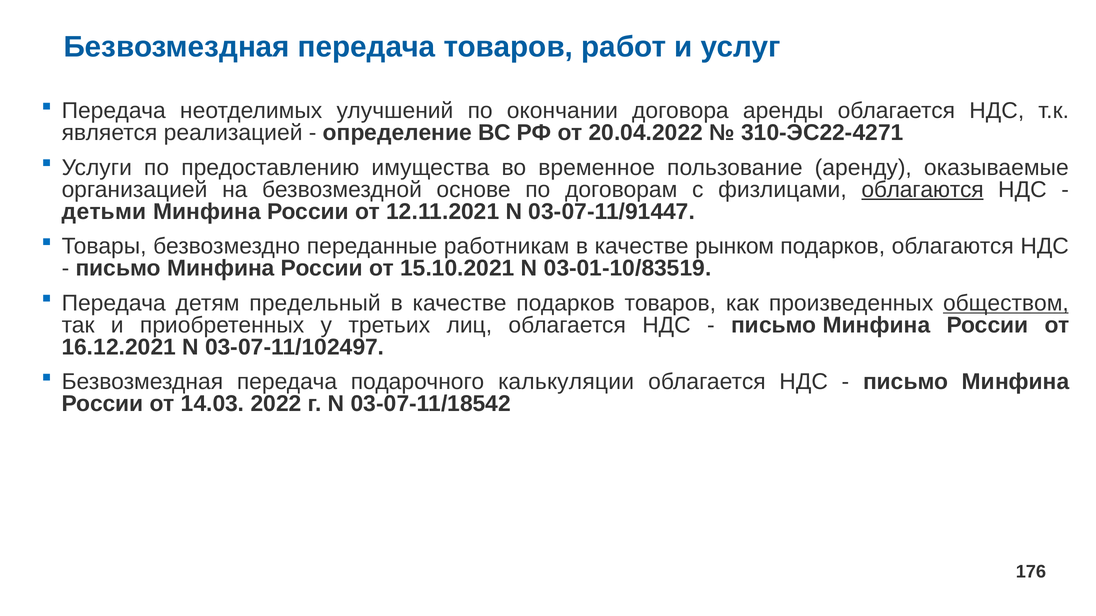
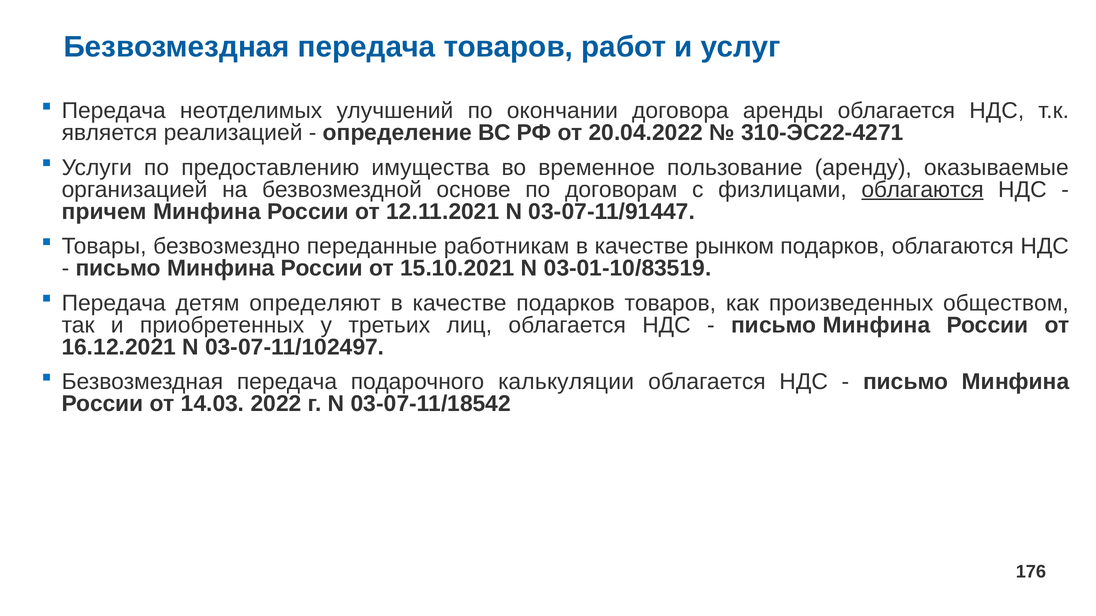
детьми: детьми -> причем
предельный: предельный -> определяют
обществом underline: present -> none
